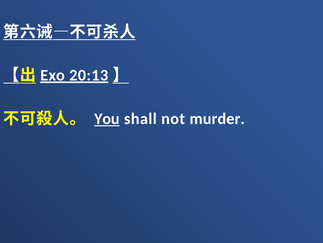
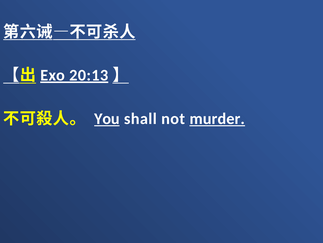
murder underline: none -> present
